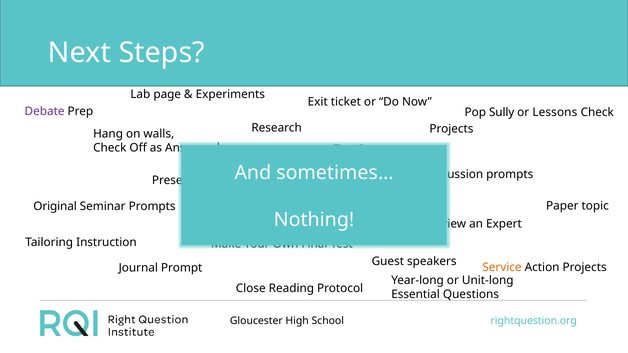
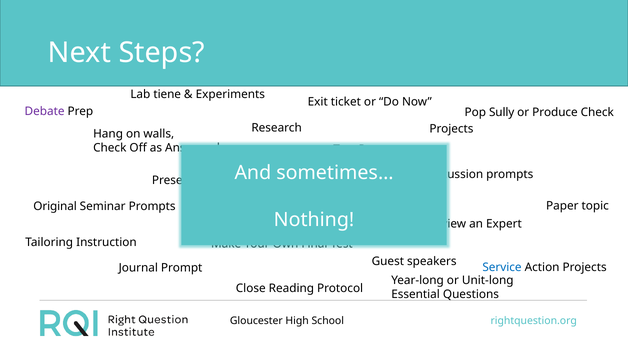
page: page -> tiene
Lessons: Lessons -> Produce
Service colour: orange -> blue
